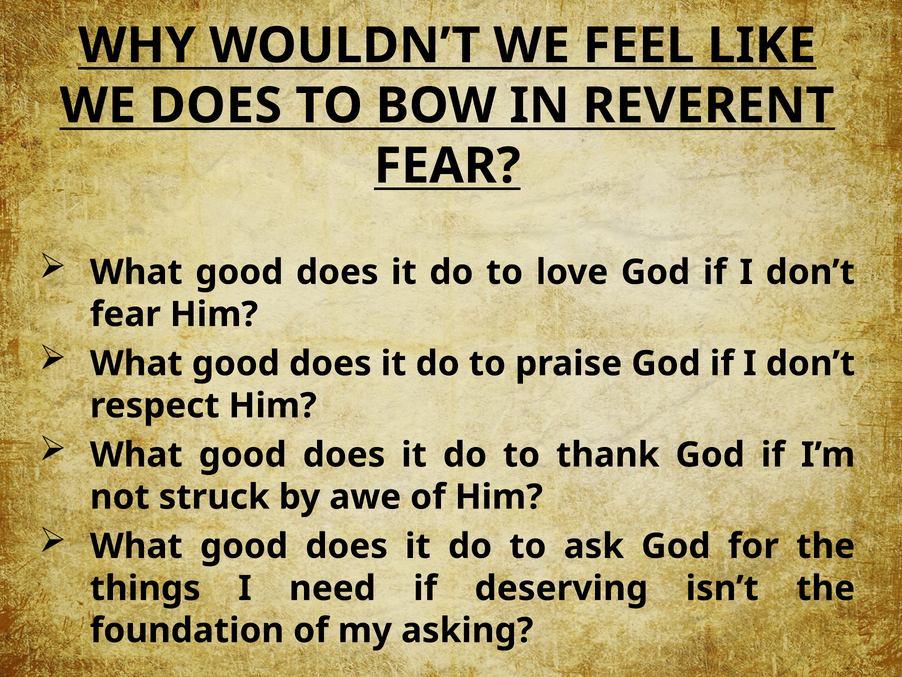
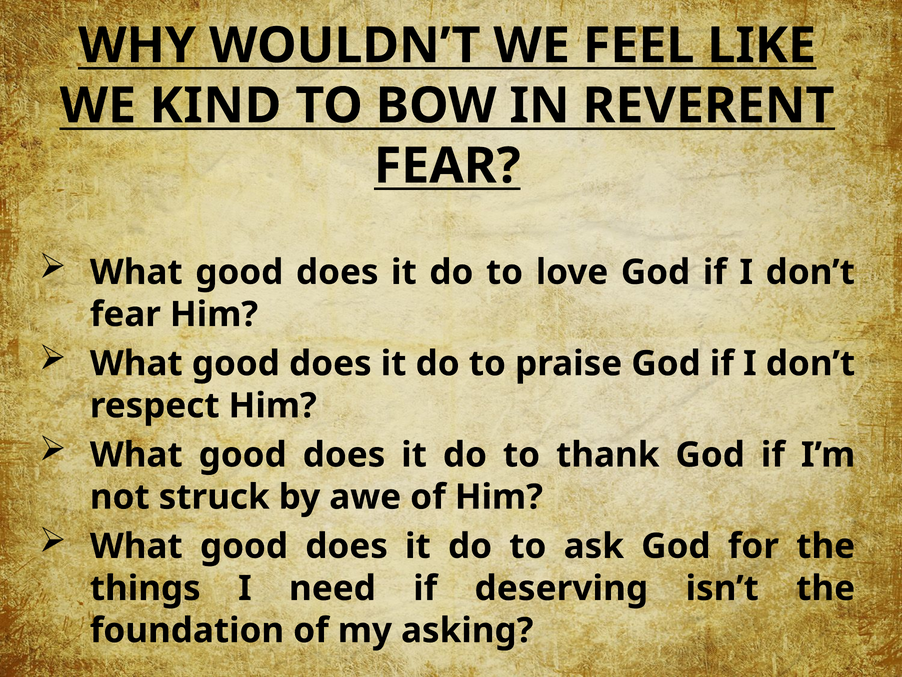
WE DOES: DOES -> KIND
